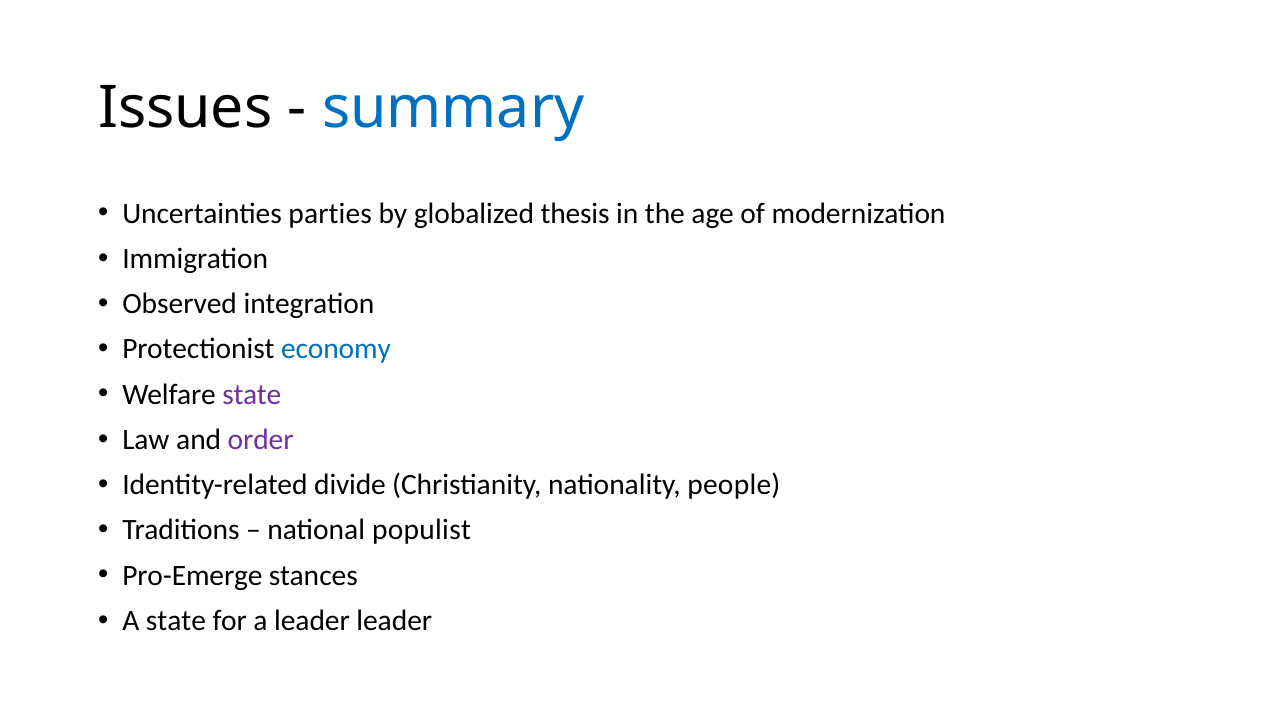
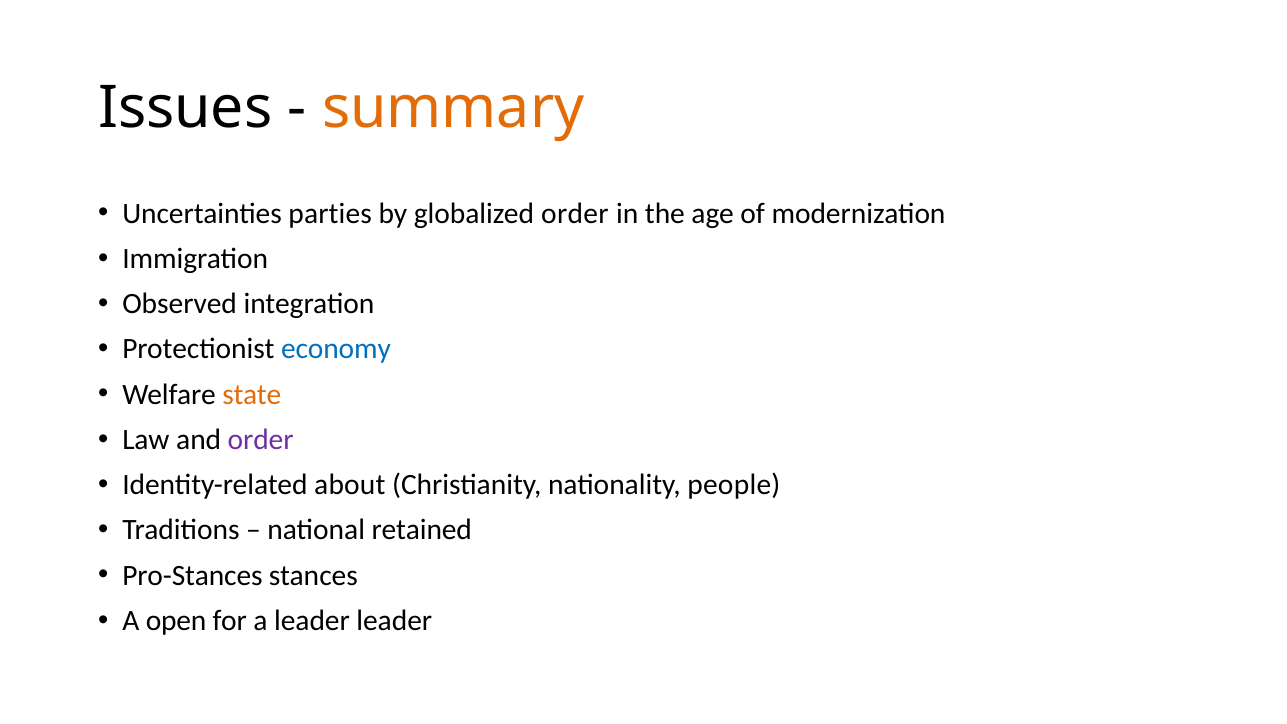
summary colour: blue -> orange
globalized thesis: thesis -> order
state at (252, 394) colour: purple -> orange
divide: divide -> about
populist: populist -> retained
Pro-Emerge: Pro-Emerge -> Pro-Stances
A state: state -> open
